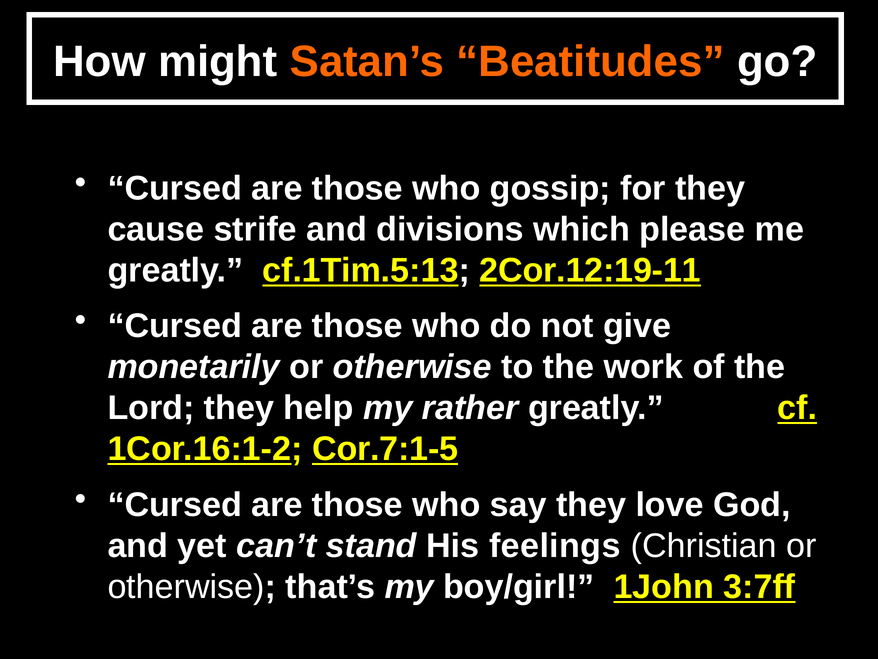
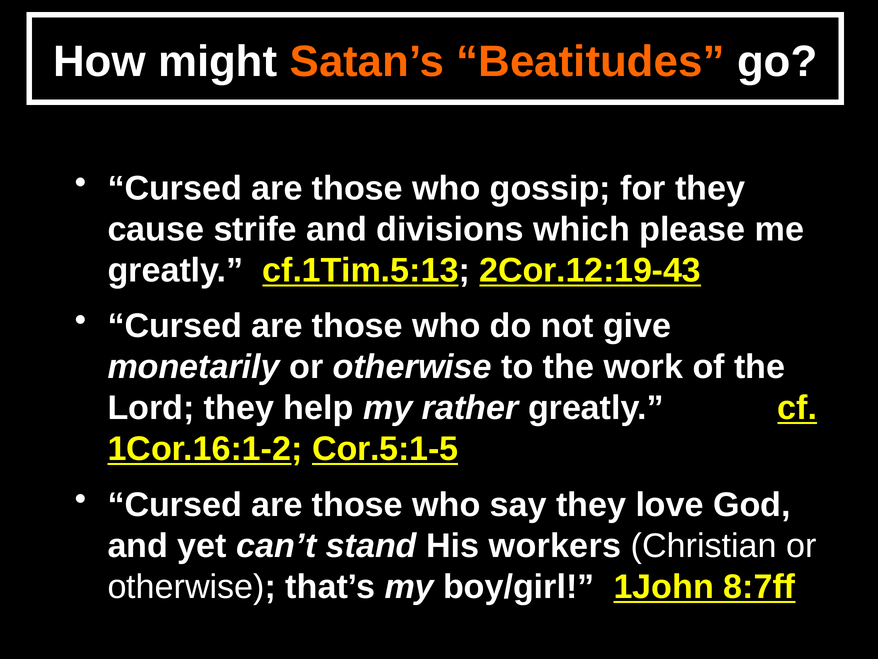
2Cor.12:19-11: 2Cor.12:19-11 -> 2Cor.12:19-43
Cor.7:1-5: Cor.7:1-5 -> Cor.5:1-5
feelings: feelings -> workers
3:7ff: 3:7ff -> 8:7ff
